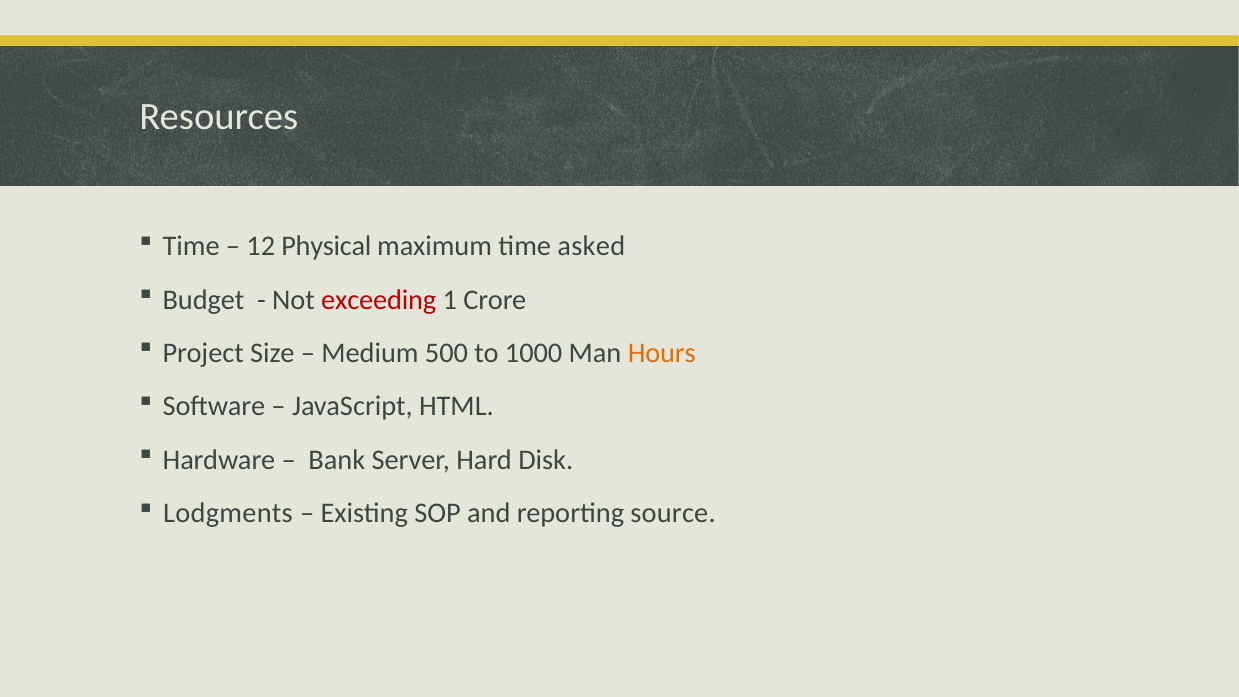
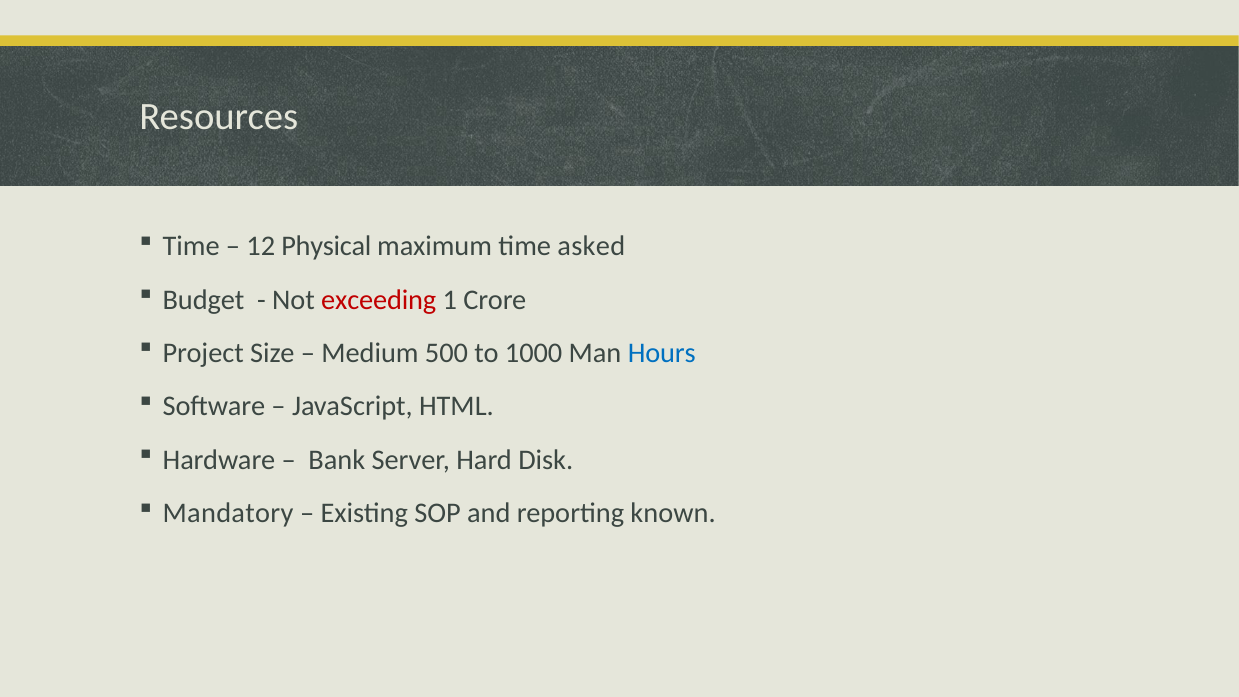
Hours colour: orange -> blue
Lodgments: Lodgments -> Mandatory
source: source -> known
